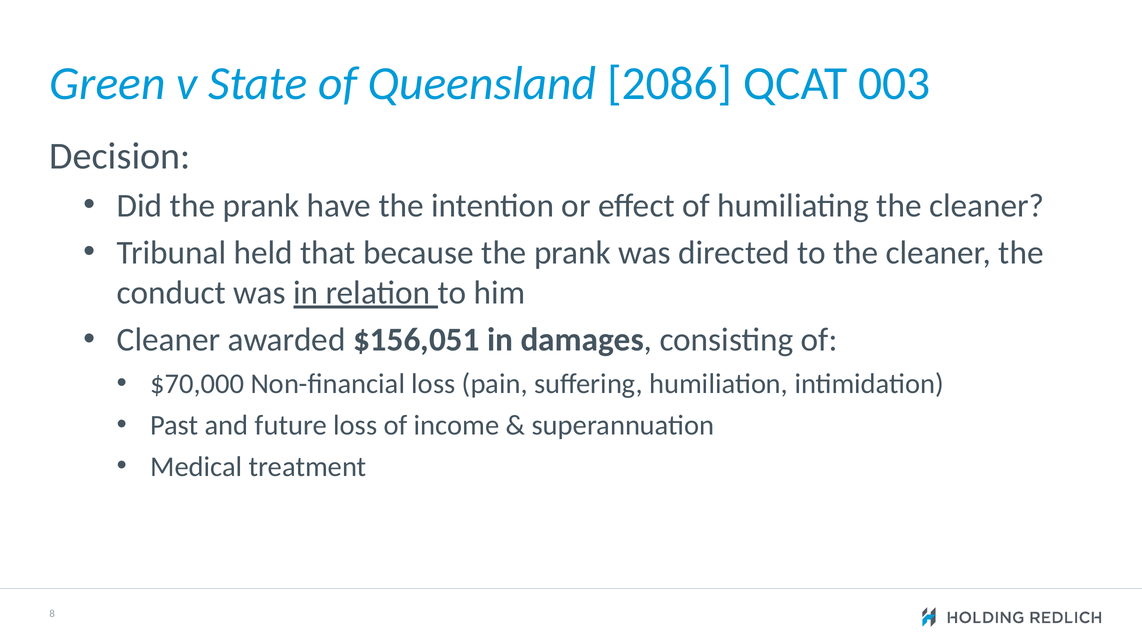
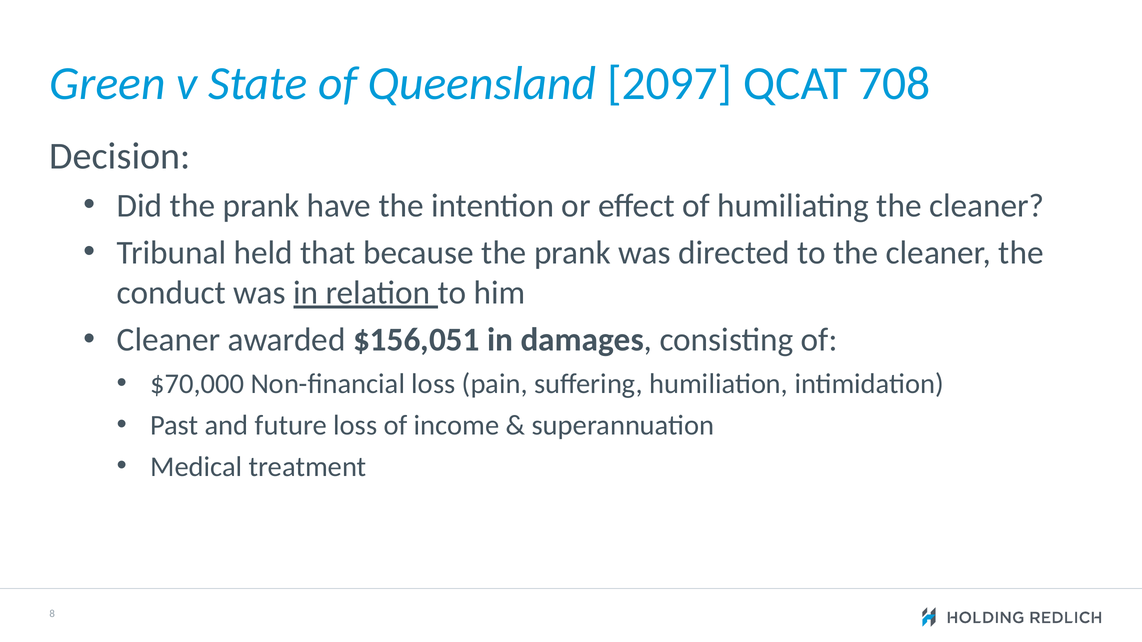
2086: 2086 -> 2097
003: 003 -> 708
